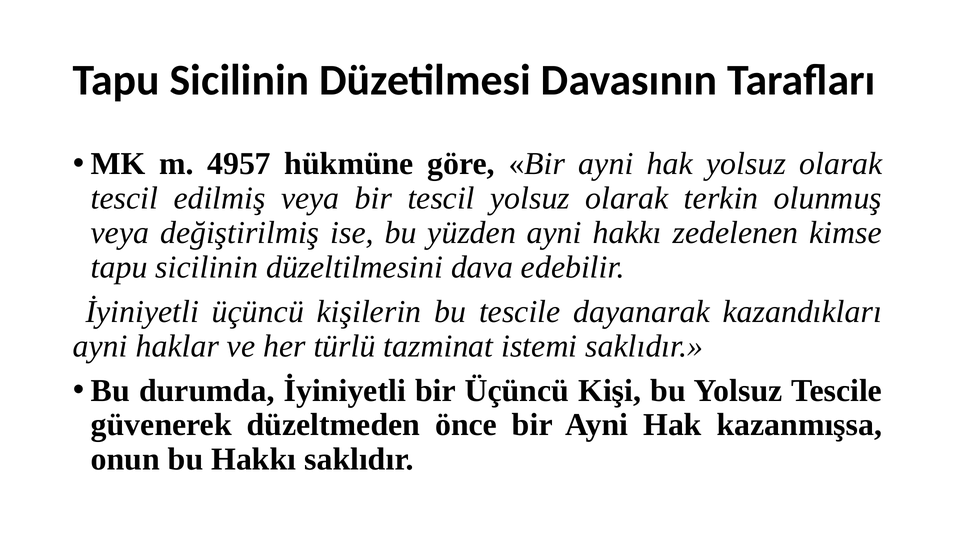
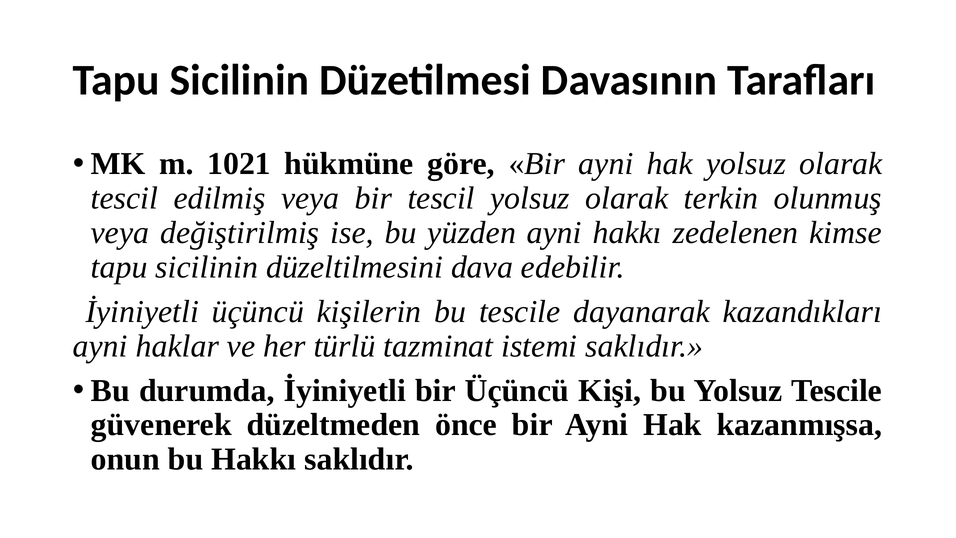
4957: 4957 -> 1021
